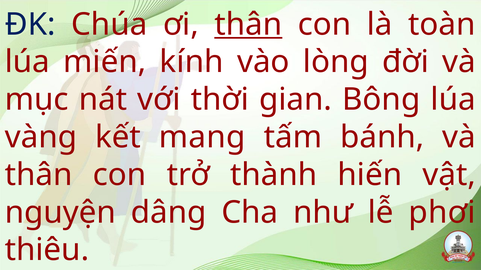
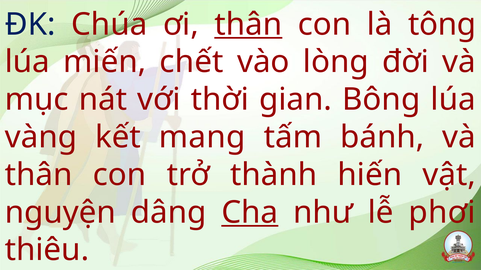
toàn: toàn -> tông
kính: kính -> chết
Cha underline: none -> present
